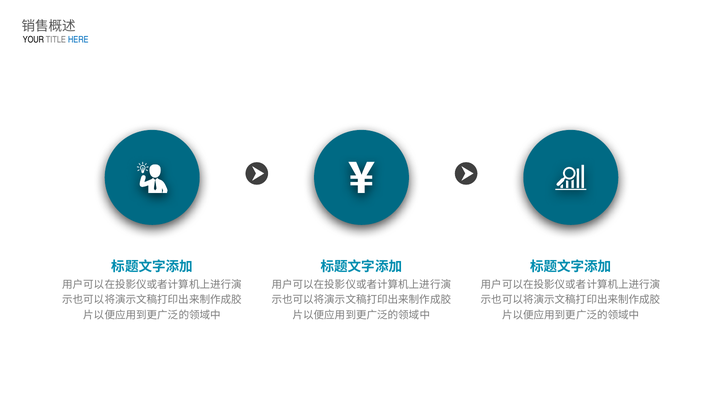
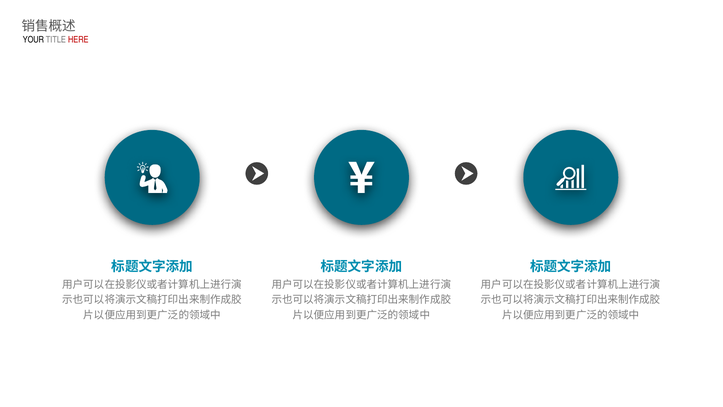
HERE colour: blue -> red
